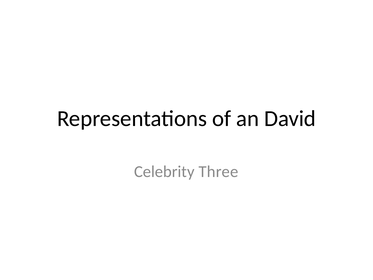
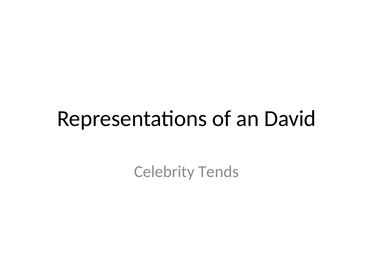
Three: Three -> Tends
